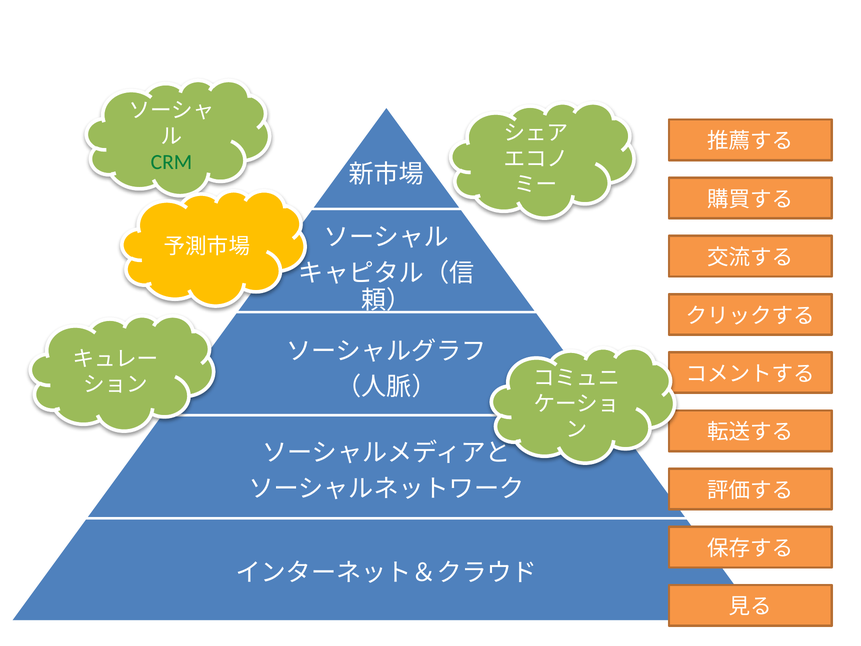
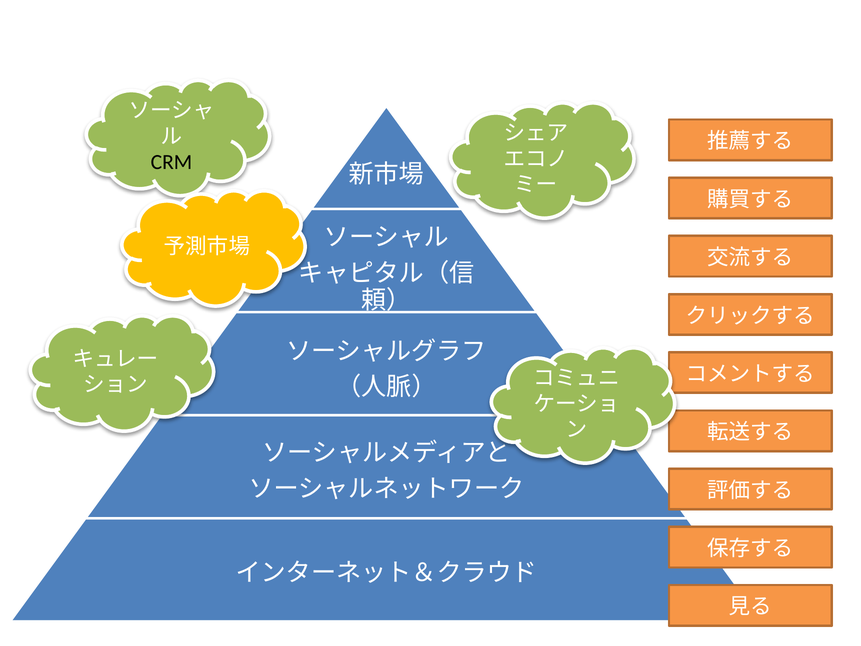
CRM colour: green -> black
